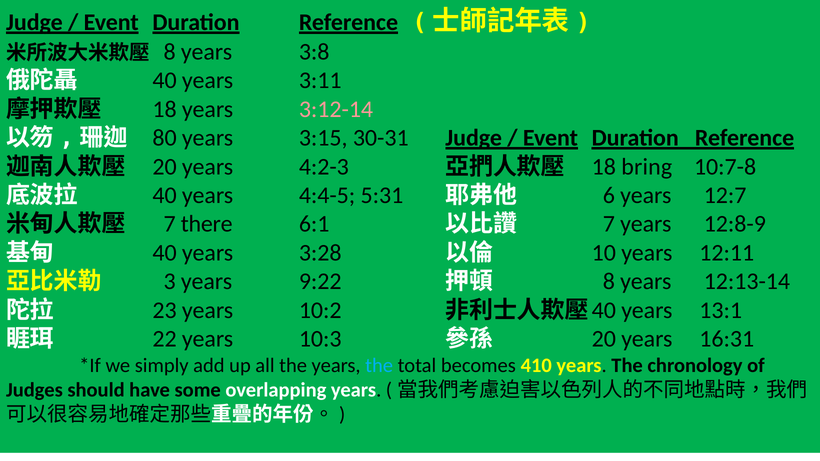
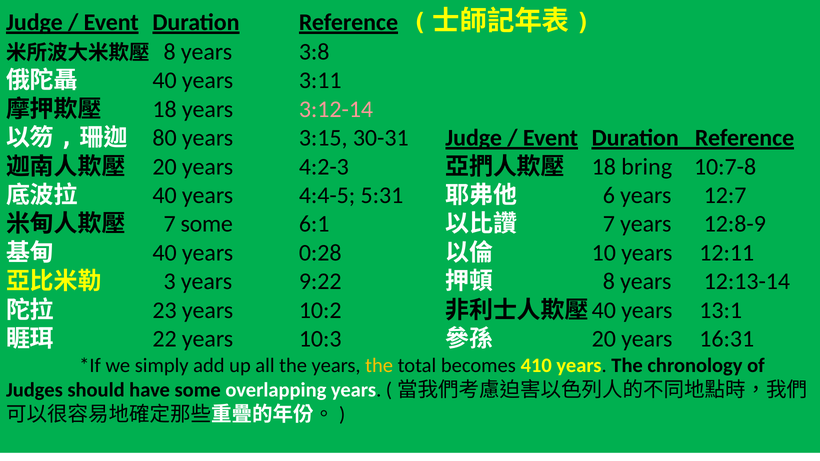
7 there: there -> some
3:28: 3:28 -> 0:28
the at (379, 366) colour: light blue -> yellow
